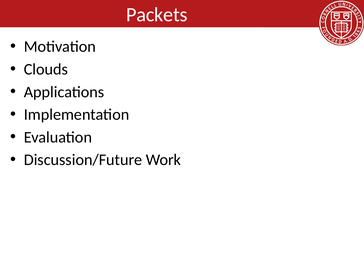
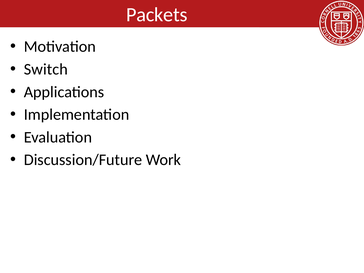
Clouds: Clouds -> Switch
